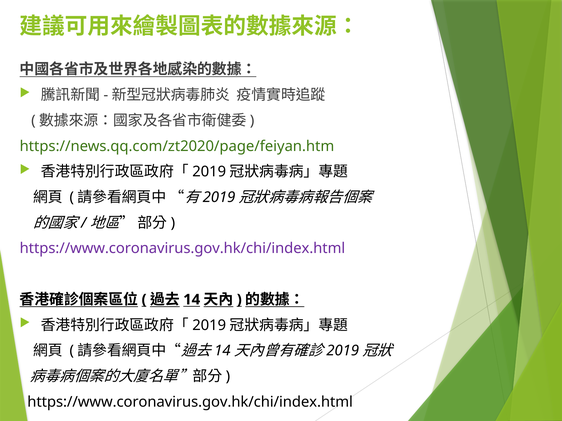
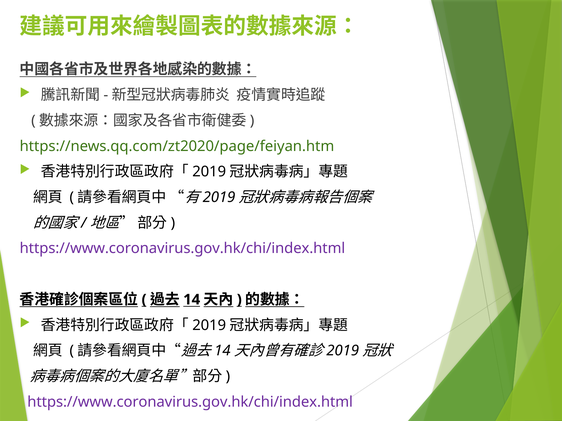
https://www.coronavirus.gov.hk/chi/index.html at (190, 402) colour: black -> purple
